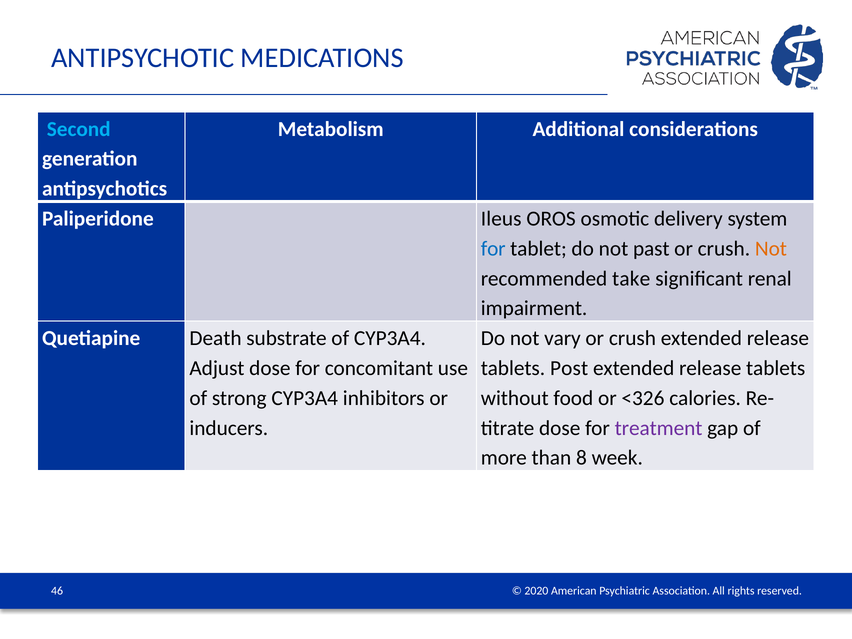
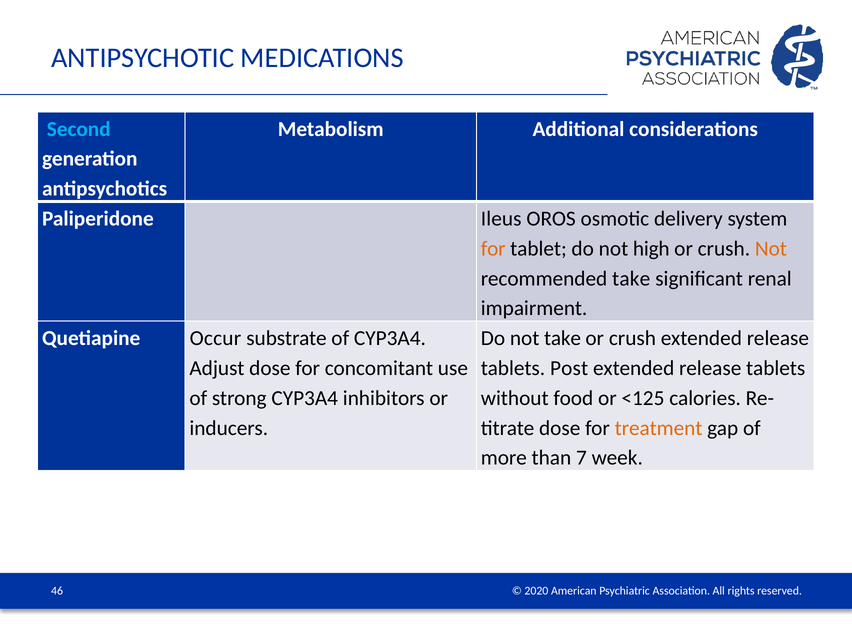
for at (493, 249) colour: blue -> orange
past: past -> high
Death: Death -> Occur
not vary: vary -> take
<326: <326 -> <125
treatment colour: purple -> orange
8: 8 -> 7
